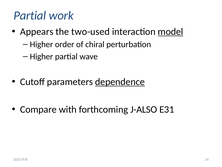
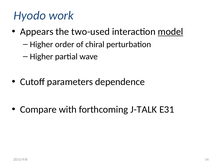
Partial at (30, 16): Partial -> Hyodo
dependence underline: present -> none
J-ALSO: J-ALSO -> J-TALK
